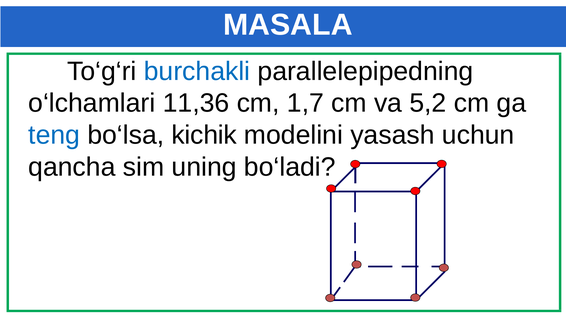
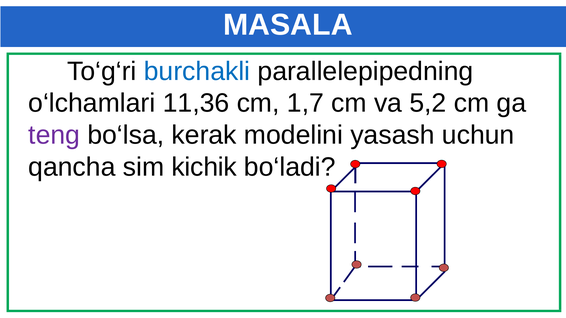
teng colour: blue -> purple
kichik: kichik -> kerak
uning: uning -> kichik
